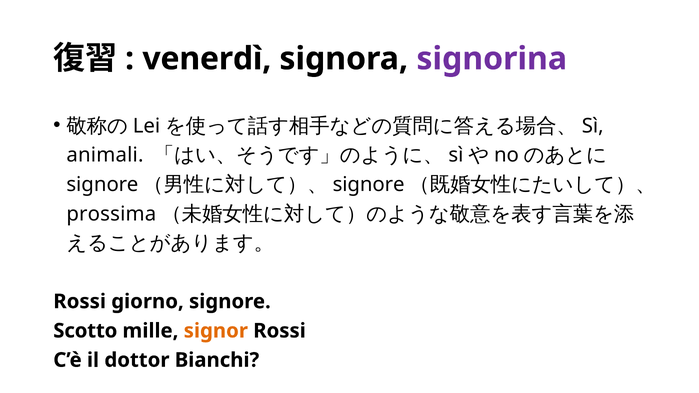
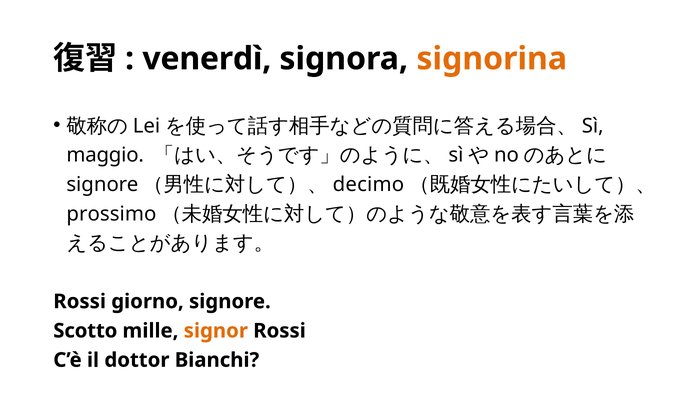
signorina colour: purple -> orange
animali: animali -> maggio
signore at (369, 185): signore -> decimo
prossima: prossima -> prossimo
